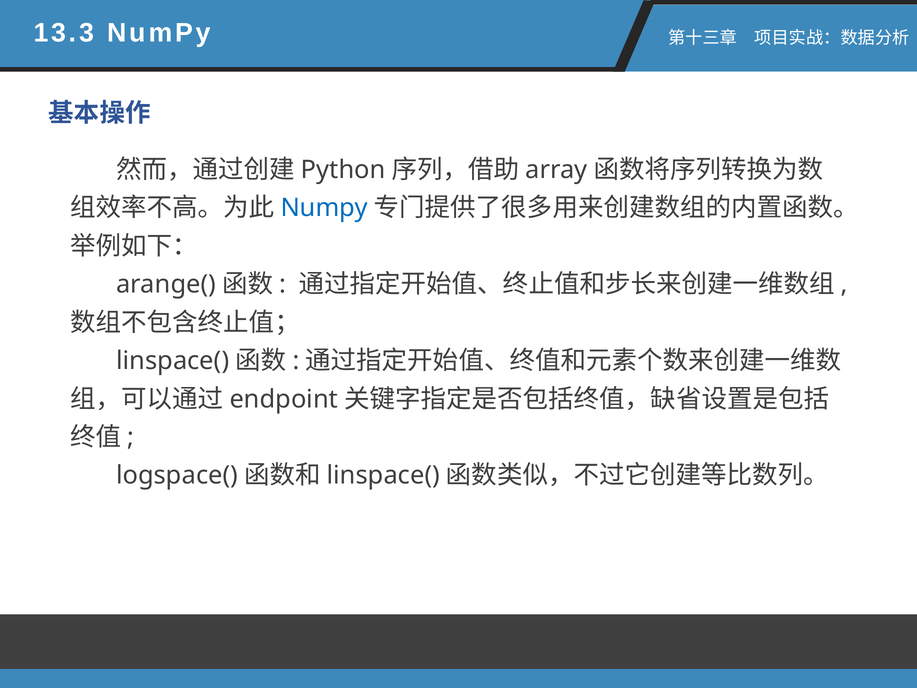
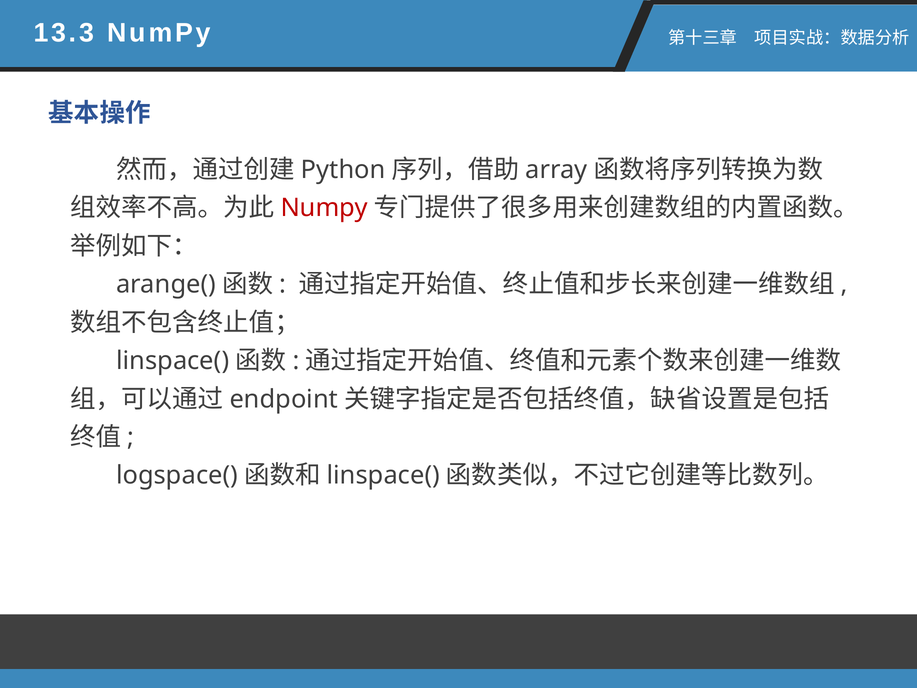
Numpy at (324, 208) colour: blue -> red
